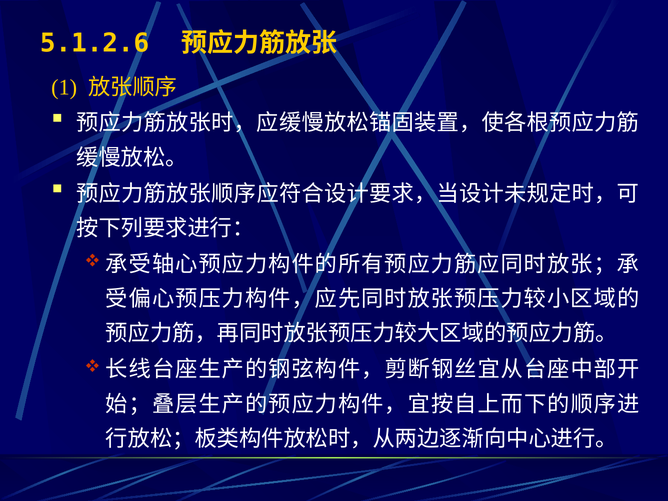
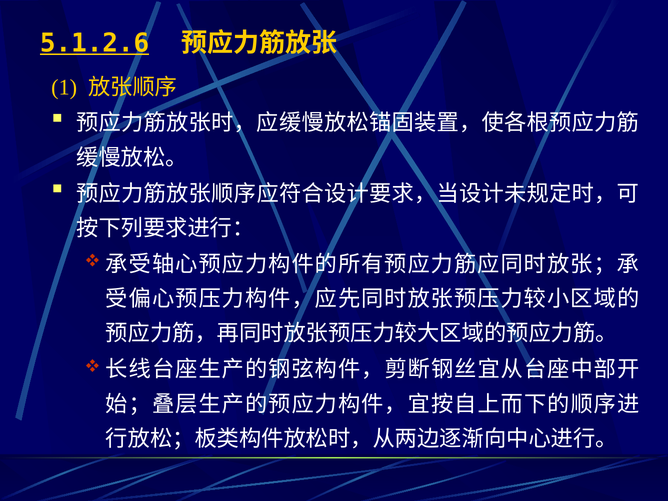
5.1.2.6 underline: none -> present
